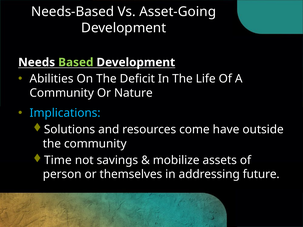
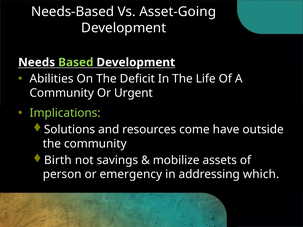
Nature: Nature -> Urgent
Implications colour: light blue -> light green
Time: Time -> Birth
themselves: themselves -> emergency
future: future -> which
